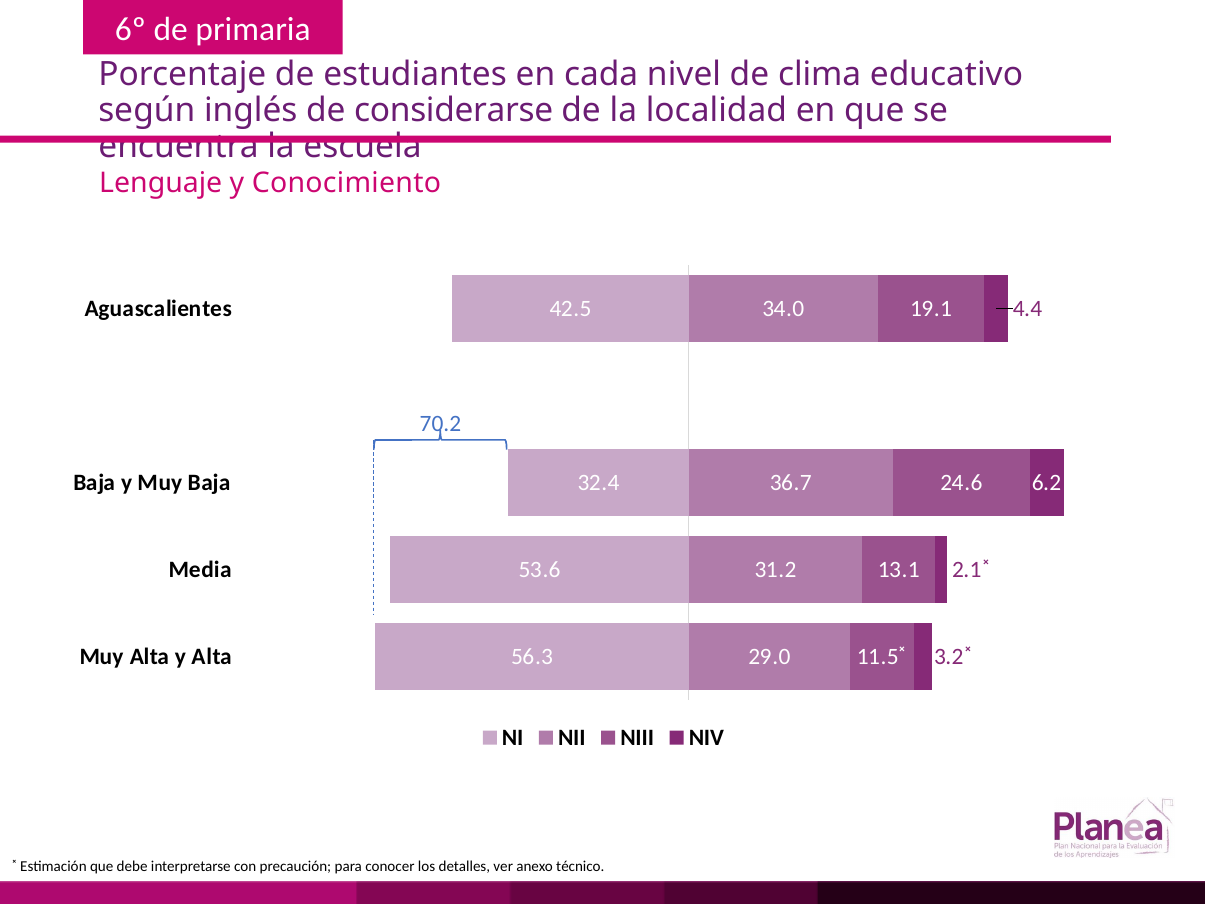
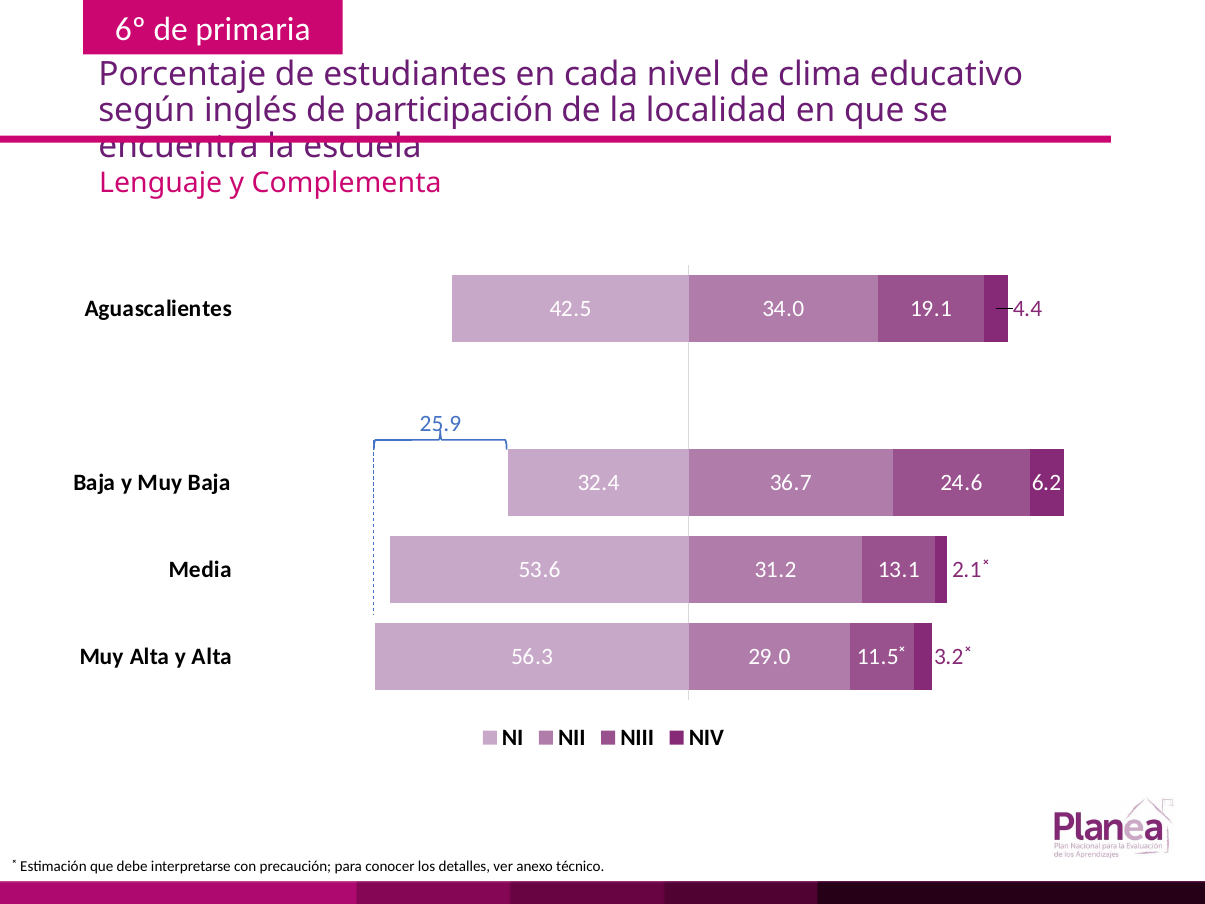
considerarse: considerarse -> participación
Conocimiento: Conocimiento -> Complementa
70.2: 70.2 -> 25.9
